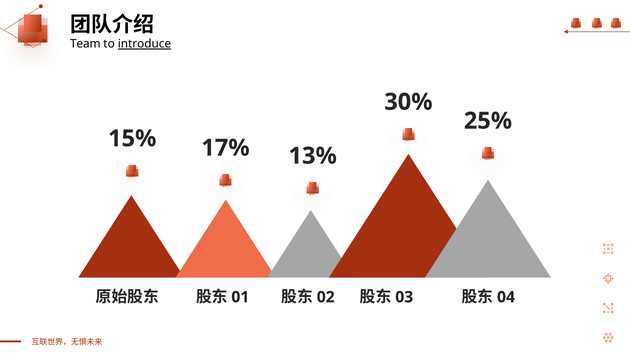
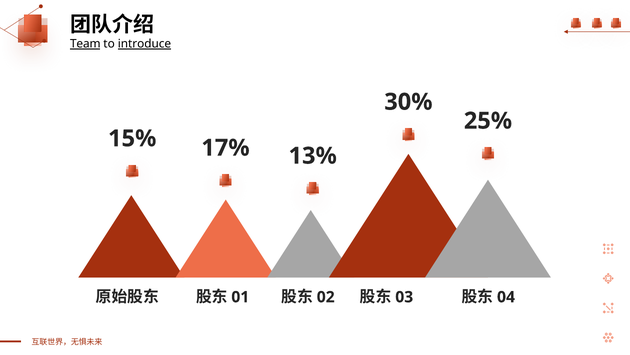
Team underline: none -> present
